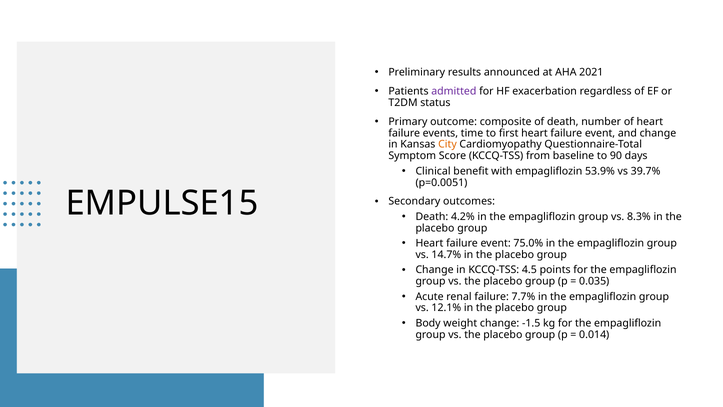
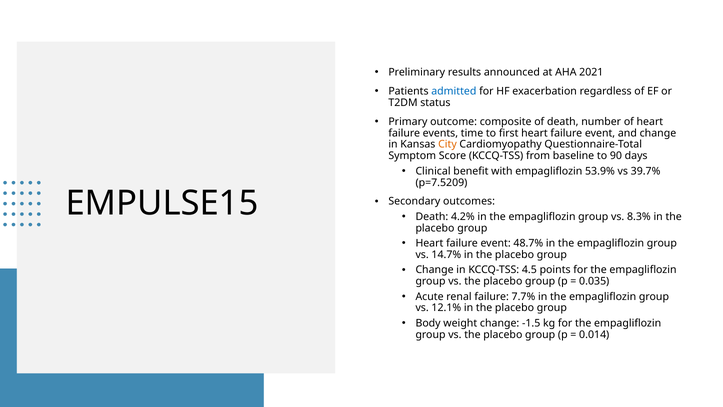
admitted colour: purple -> blue
p=0.0051: p=0.0051 -> p=7.5209
75.0%: 75.0% -> 48.7%
